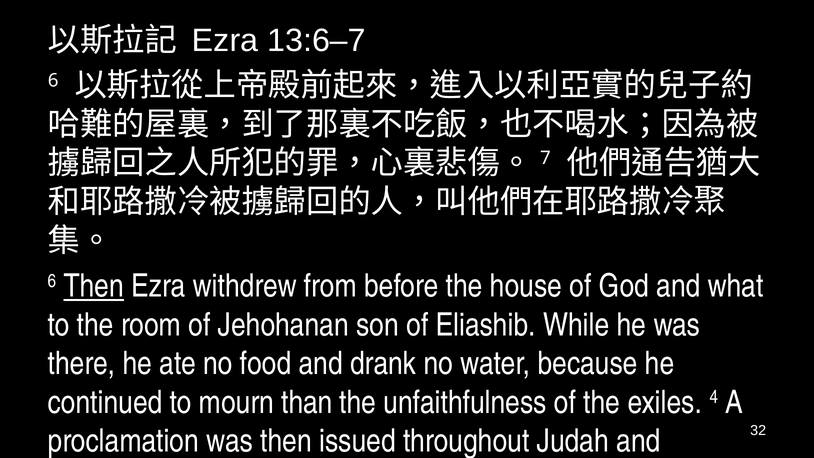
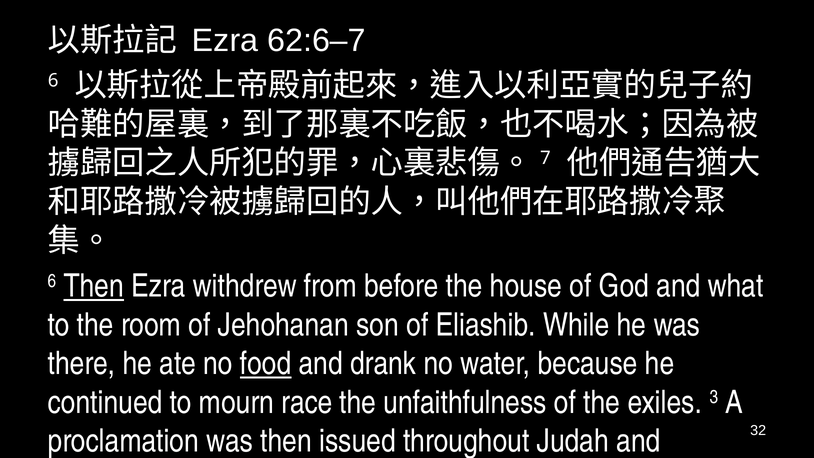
13:6–7: 13:6–7 -> 62:6–7
food underline: none -> present
than: than -> race
4: 4 -> 3
